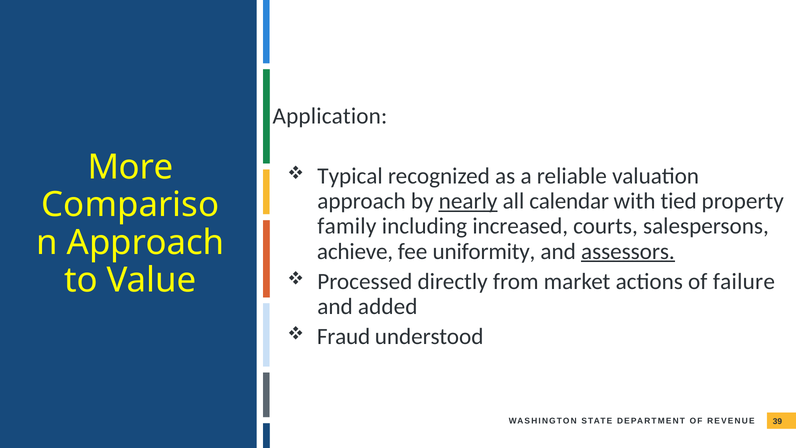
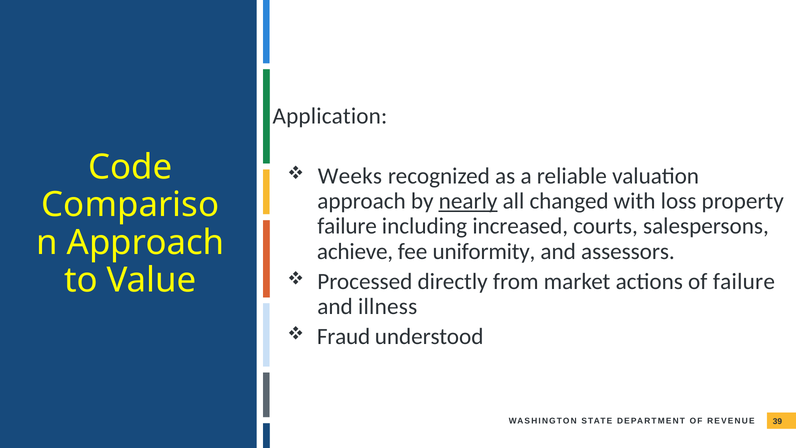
More: More -> Code
Typical: Typical -> Weeks
calendar: calendar -> changed
tied: tied -> loss
family at (347, 226): family -> failure
assessors underline: present -> none
added: added -> illness
